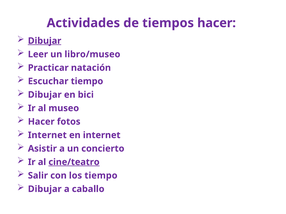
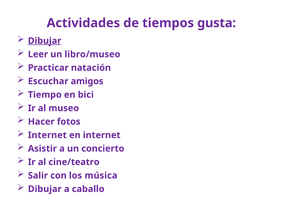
tiempos hacer: hacer -> gusta
Escuchar tiempo: tiempo -> amigos
Dibujar at (45, 95): Dibujar -> Tiempo
cine/teatro underline: present -> none
los tiempo: tiempo -> música
